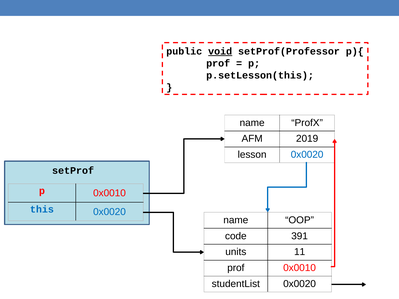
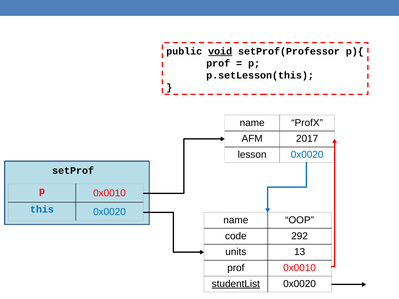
2019: 2019 -> 2017
391: 391 -> 292
11: 11 -> 13
studentList underline: none -> present
